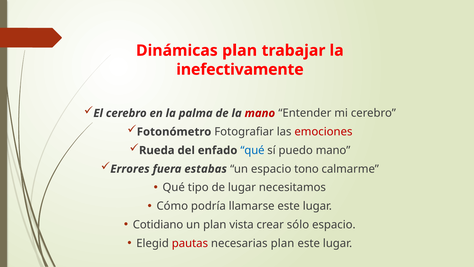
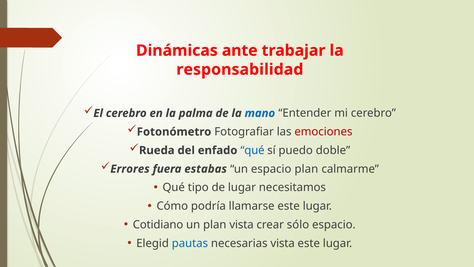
Dinámicas plan: plan -> ante
inefectivamente: inefectivamente -> responsabilidad
mano at (260, 113) colour: red -> blue
puedo mano: mano -> doble
espacio tono: tono -> plan
pautas colour: red -> blue
necesarias plan: plan -> vista
